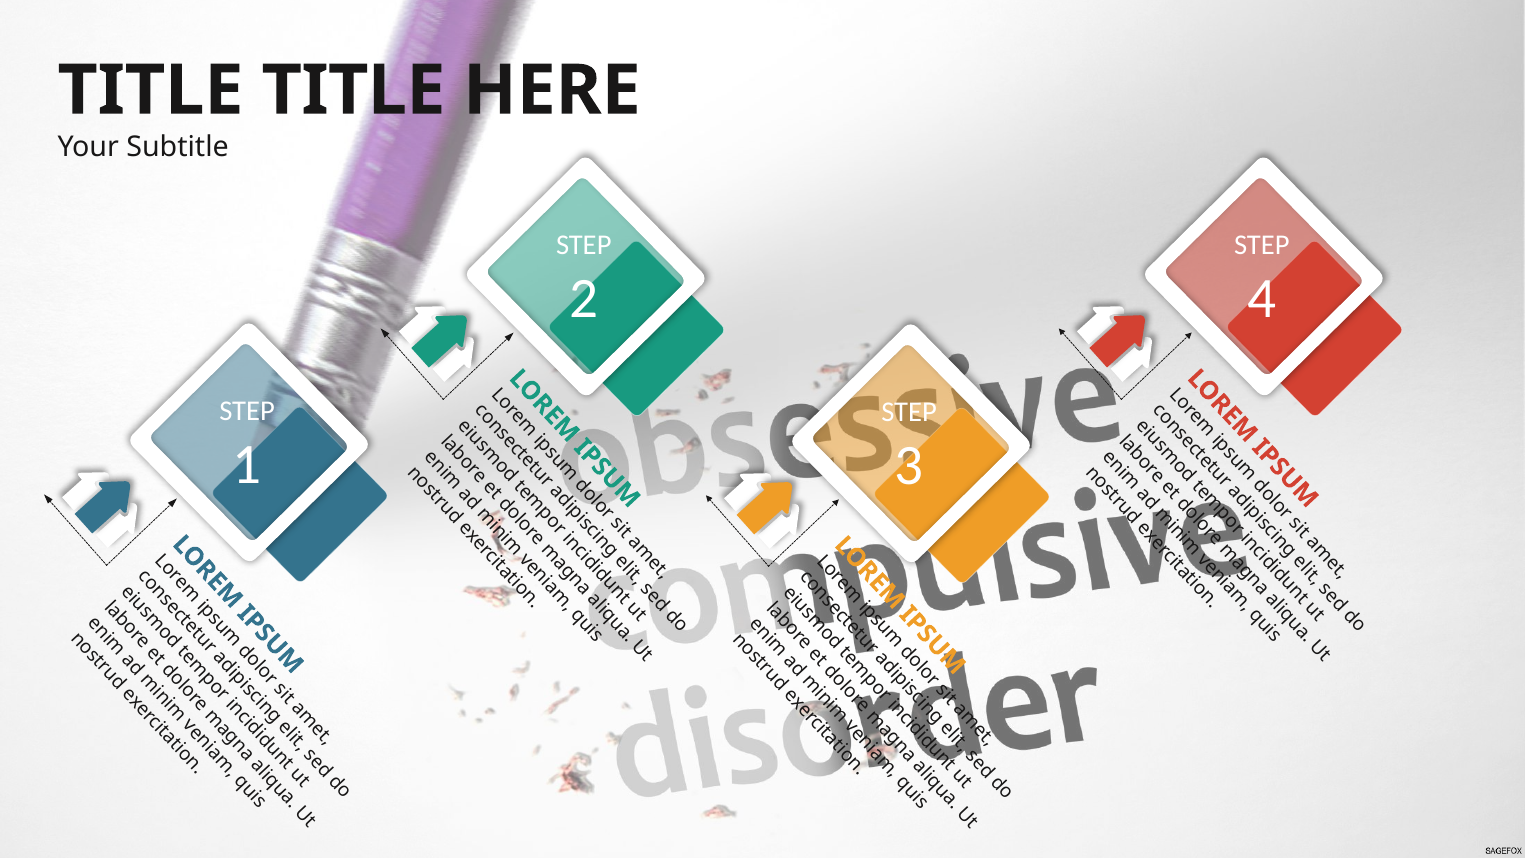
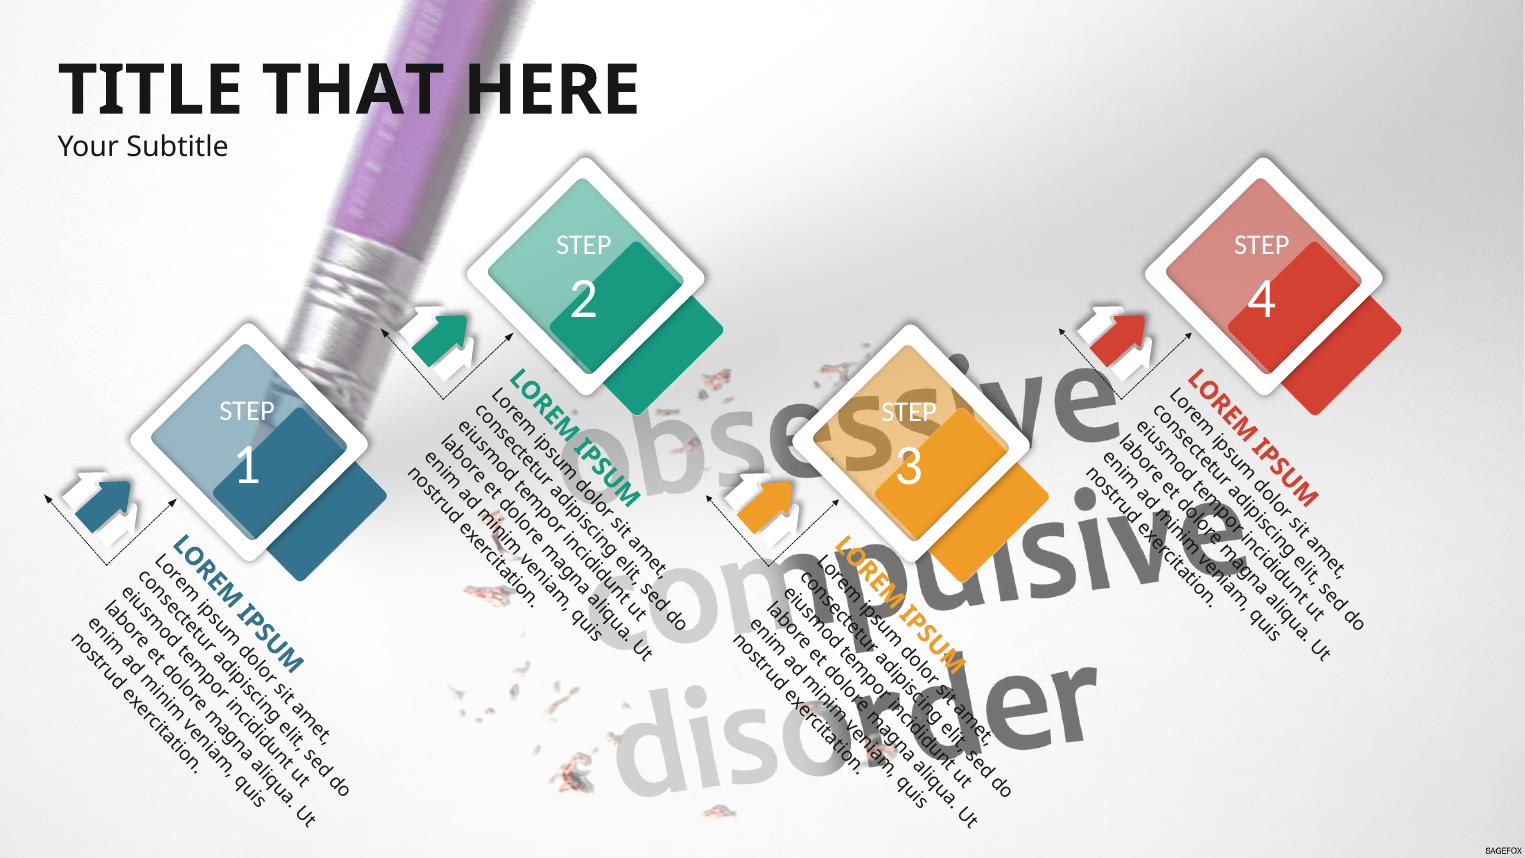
TITLE at (354, 91): TITLE -> THAT
